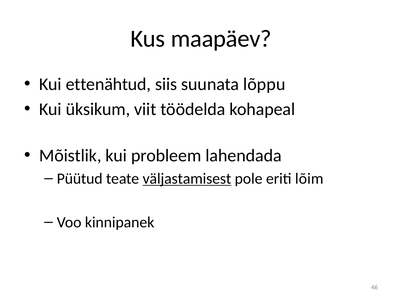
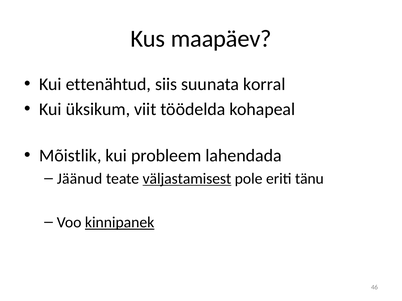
lõppu: lõppu -> korral
Püütud: Püütud -> Jäänud
lõim: lõim -> tänu
kinnipanek underline: none -> present
